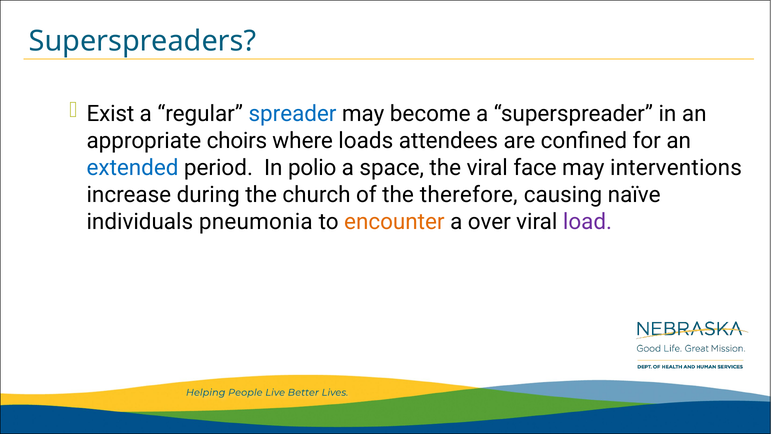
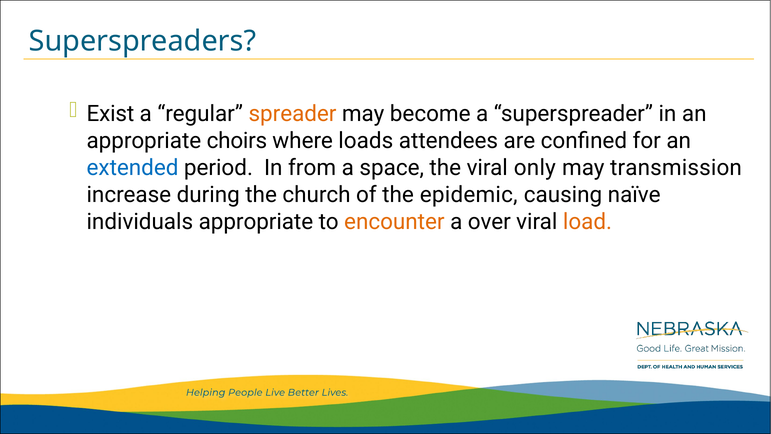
spreader colour: blue -> orange
polio: polio -> from
face: face -> only
interventions: interventions -> transmission
therefore: therefore -> epidemic
individuals pneumonia: pneumonia -> appropriate
load colour: purple -> orange
